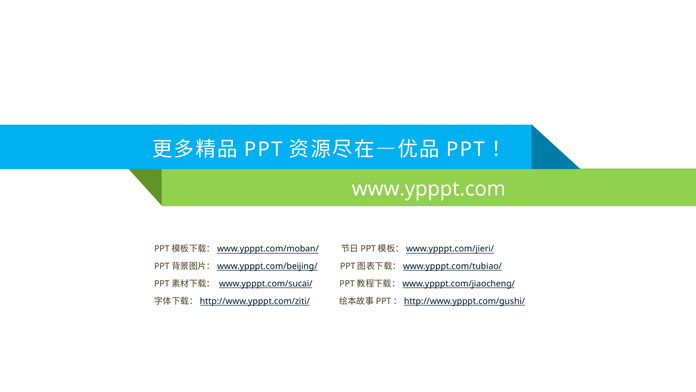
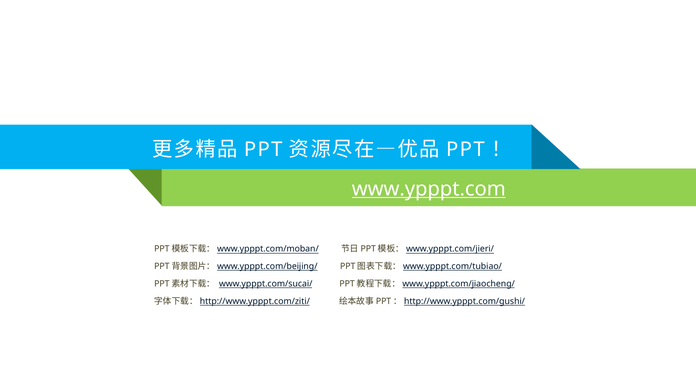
www.ypppt.com underline: none -> present
